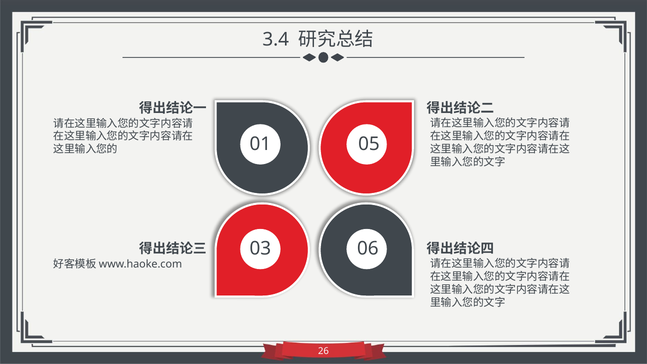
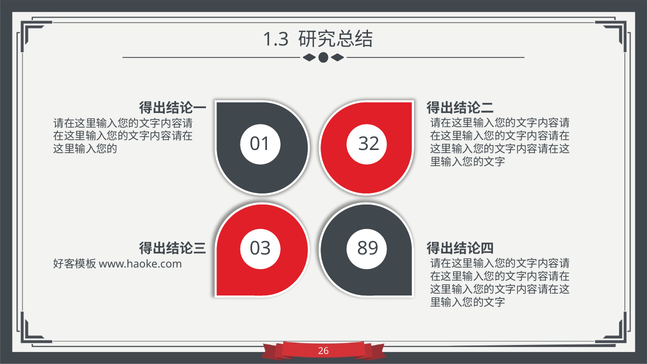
3.4: 3.4 -> 1.3
05: 05 -> 32
06: 06 -> 89
